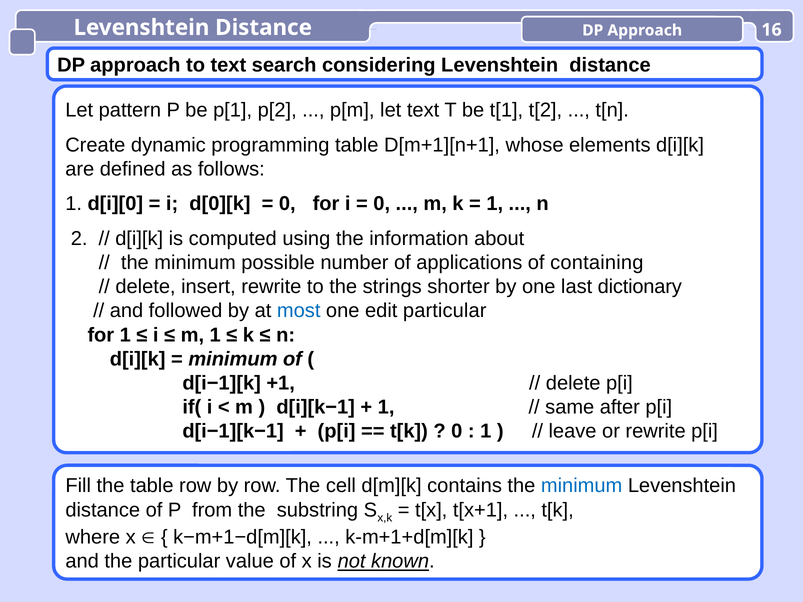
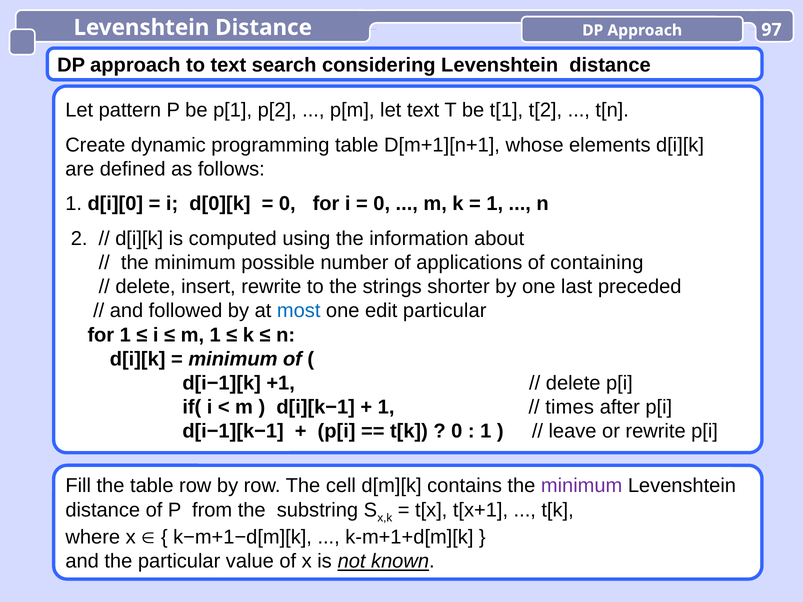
16: 16 -> 97
dictionary: dictionary -> preceded
same: same -> times
minimum at (582, 486) colour: blue -> purple
